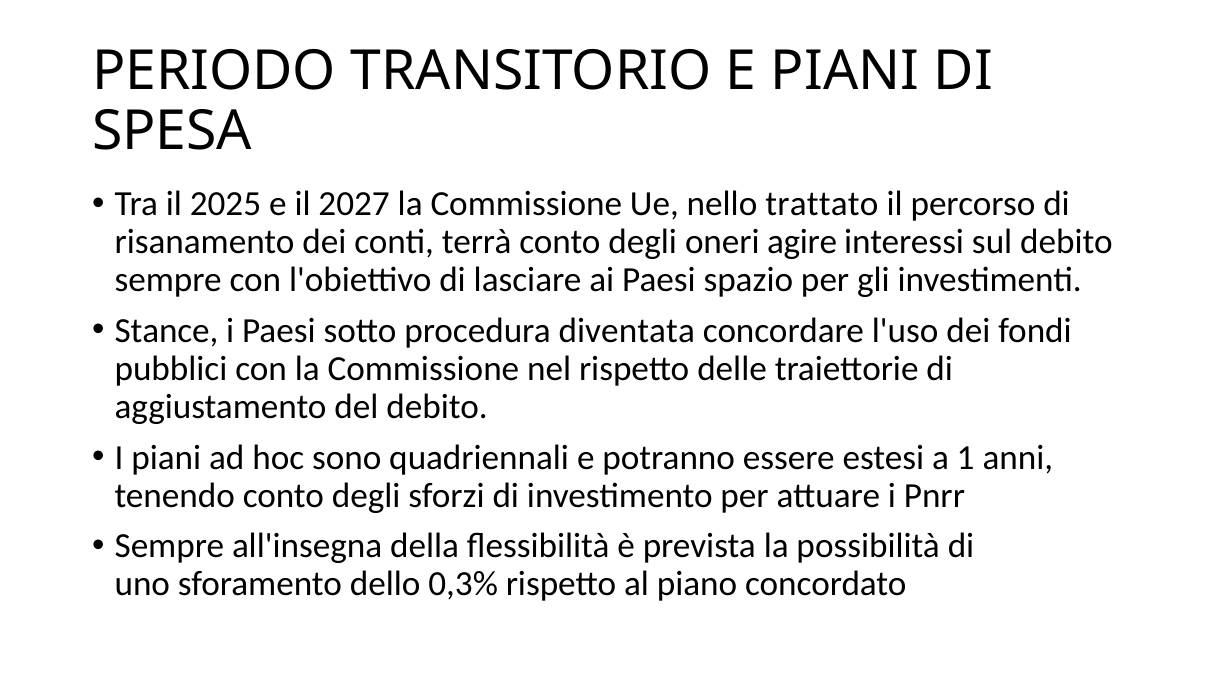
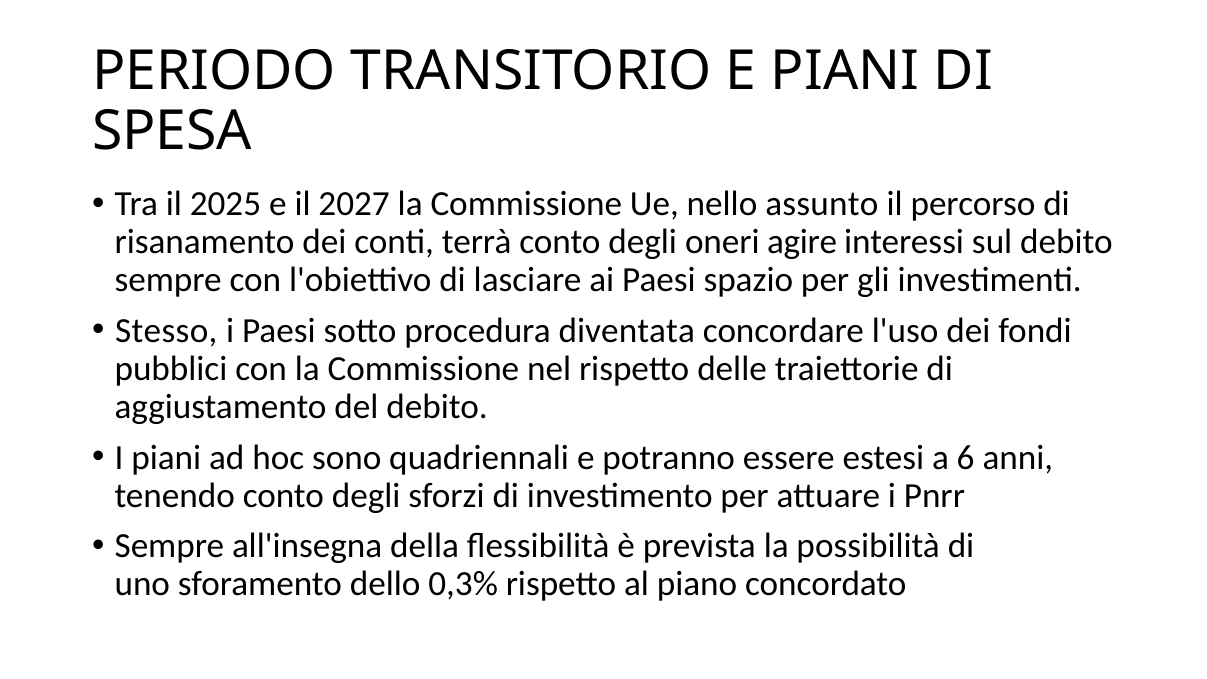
trattato: trattato -> assunto
Stance: Stance -> Stesso
1: 1 -> 6
